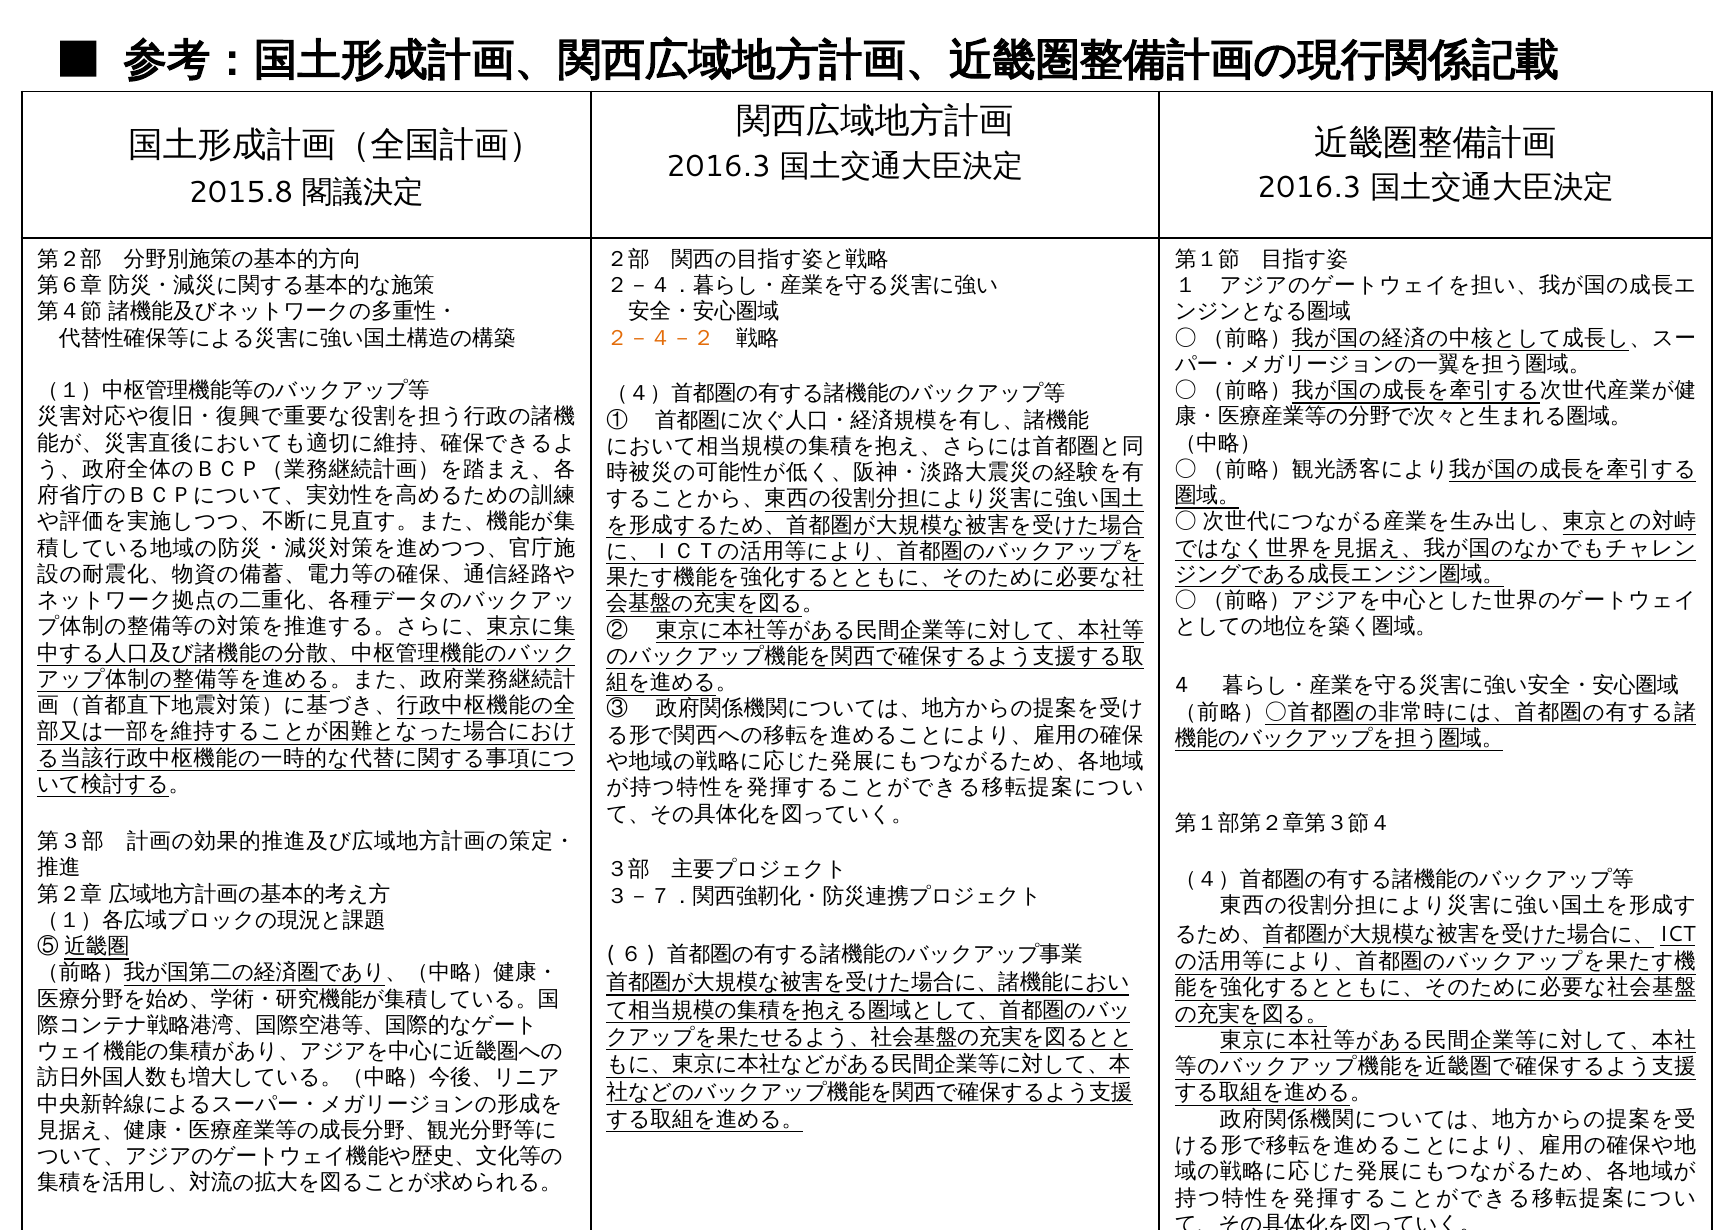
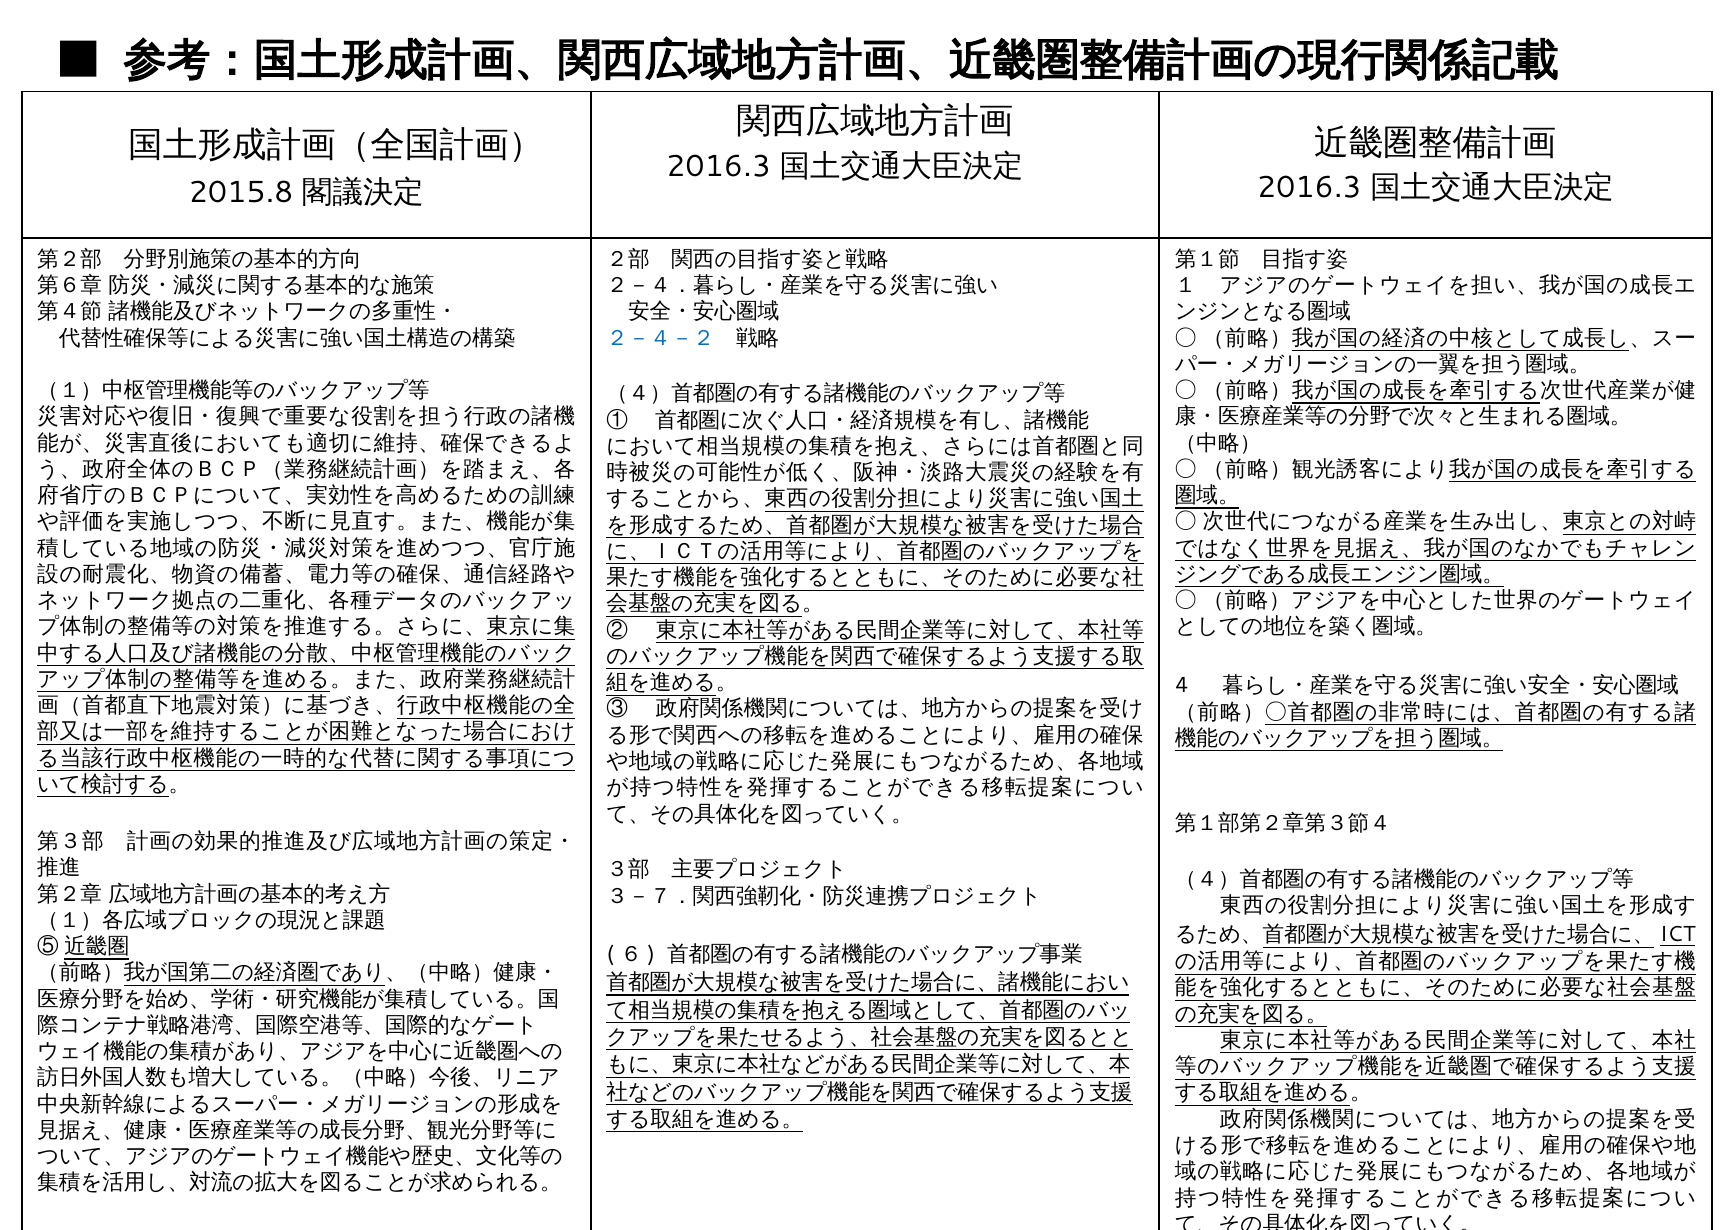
２－４－２ colour: orange -> blue
